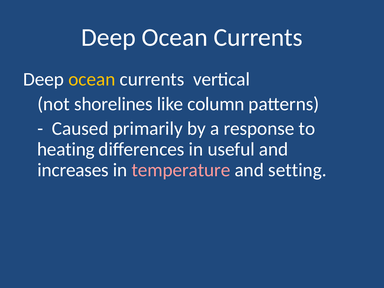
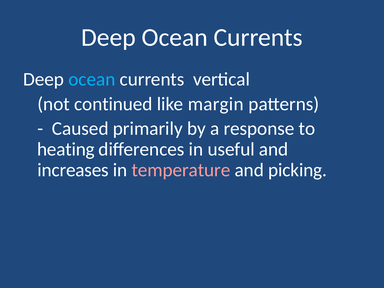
ocean at (92, 79) colour: yellow -> light blue
shorelines: shorelines -> continued
column: column -> margin
setting: setting -> picking
